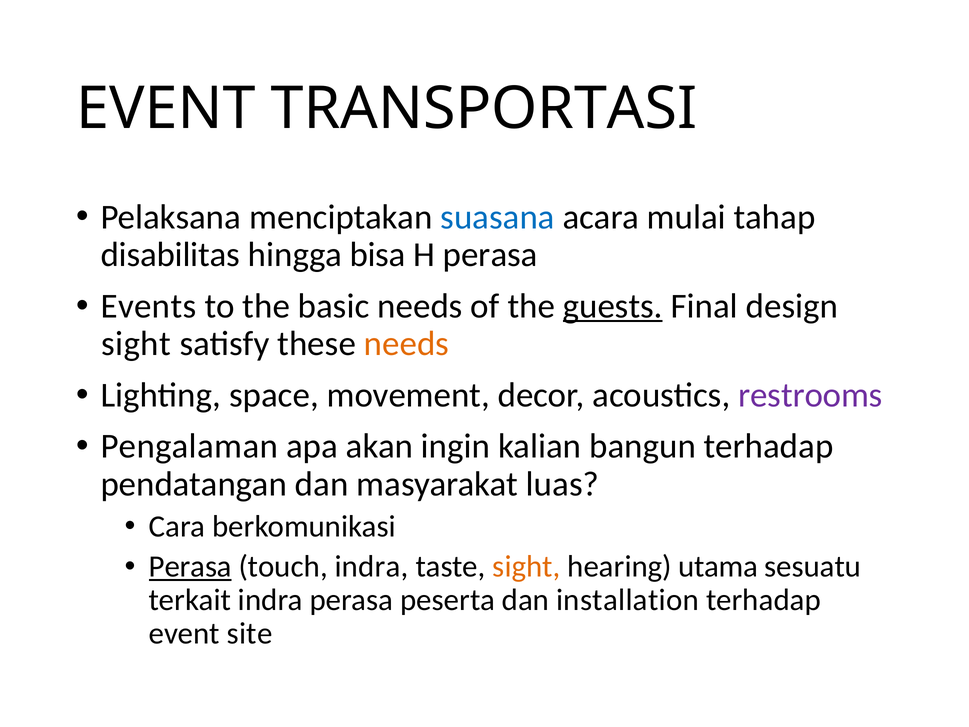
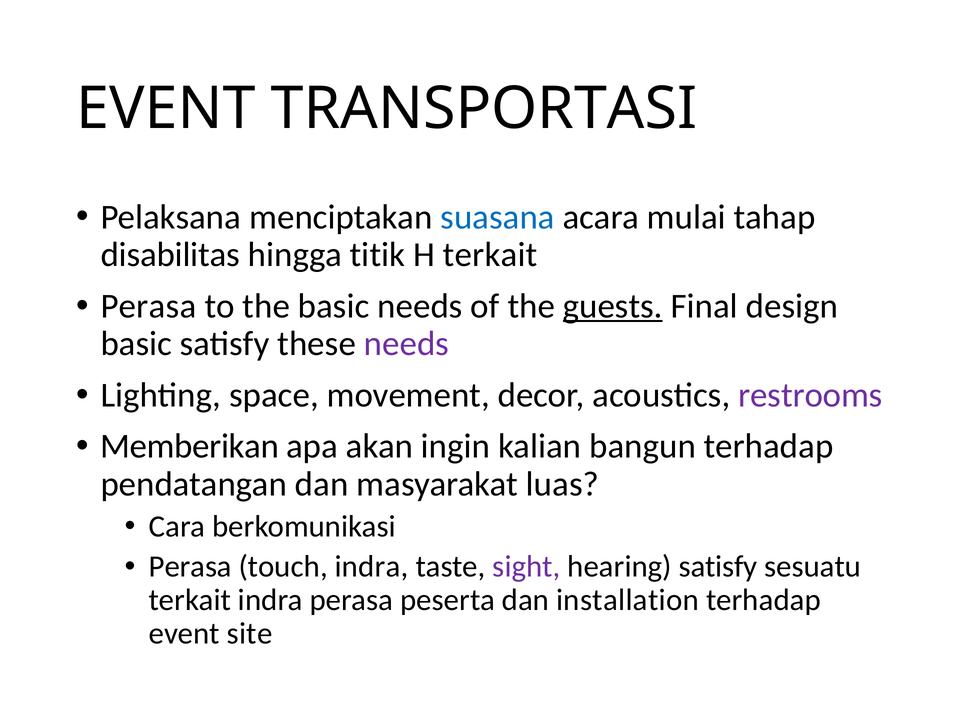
bisa: bisa -> titik
H perasa: perasa -> terkait
Events at (148, 306): Events -> Perasa
sight at (136, 344): sight -> basic
needs at (406, 344) colour: orange -> purple
Pengalaman: Pengalaman -> Memberikan
Perasa at (190, 566) underline: present -> none
sight at (526, 566) colour: orange -> purple
hearing utama: utama -> satisfy
